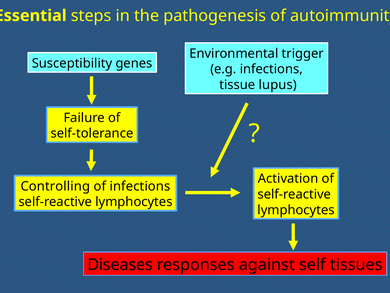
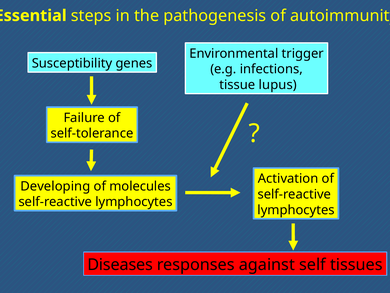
Controlling: Controlling -> Developing
of infections: infections -> molecules
